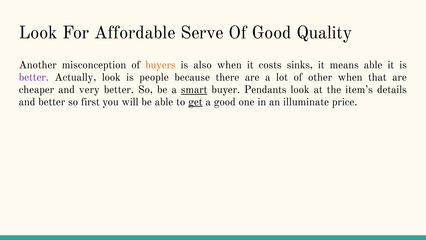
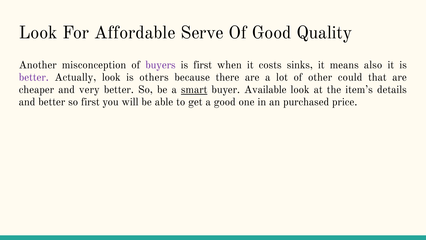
buyers colour: orange -> purple
is also: also -> first
means able: able -> also
people: people -> others
other when: when -> could
Pendants: Pendants -> Available
get underline: present -> none
illuminate: illuminate -> purchased
